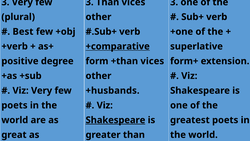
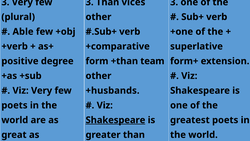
Best: Best -> Able
+comparative underline: present -> none
+than vices: vices -> team
